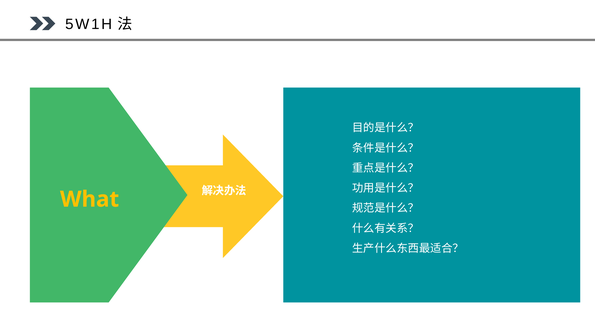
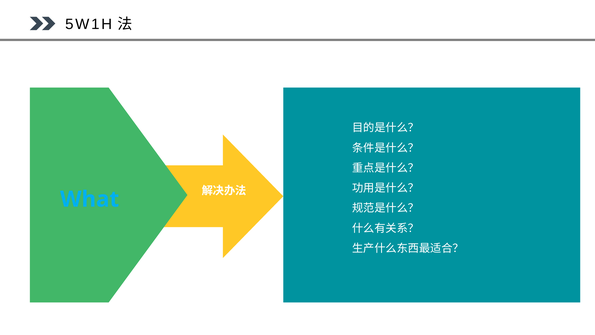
What colour: yellow -> light blue
